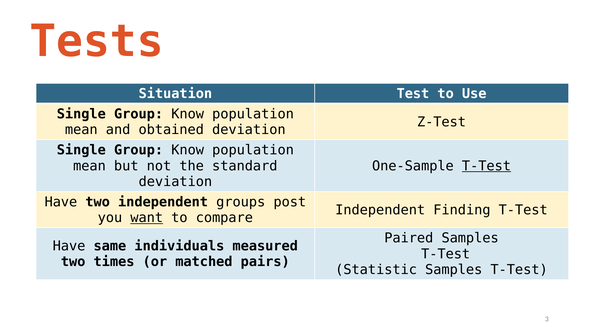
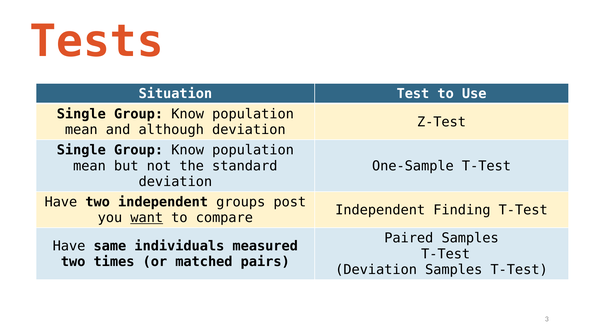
obtained: obtained -> although
T-Test at (486, 166) underline: present -> none
Statistic at (376, 270): Statistic -> Deviation
